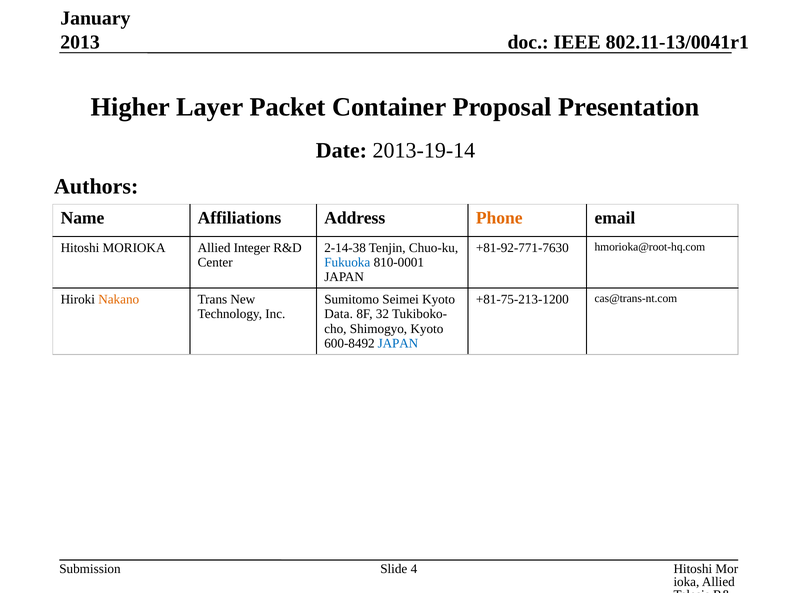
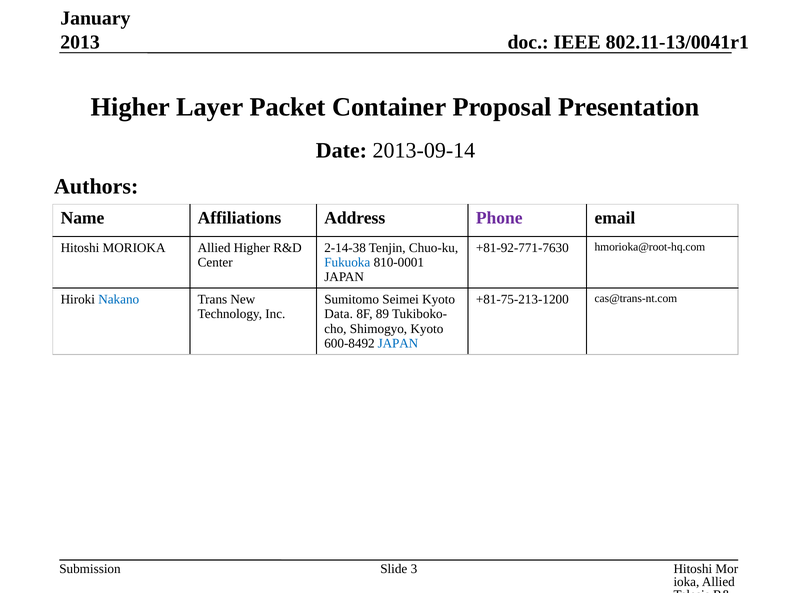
2013-19-14: 2013-19-14 -> 2013-09-14
Phone colour: orange -> purple
Allied Integer: Integer -> Higher
Nakano colour: orange -> blue
32: 32 -> 89
4: 4 -> 3
